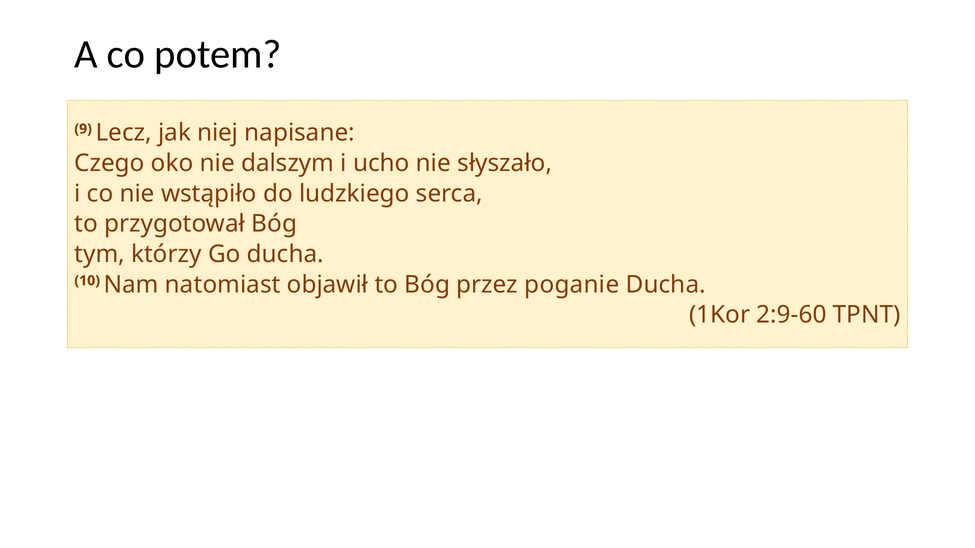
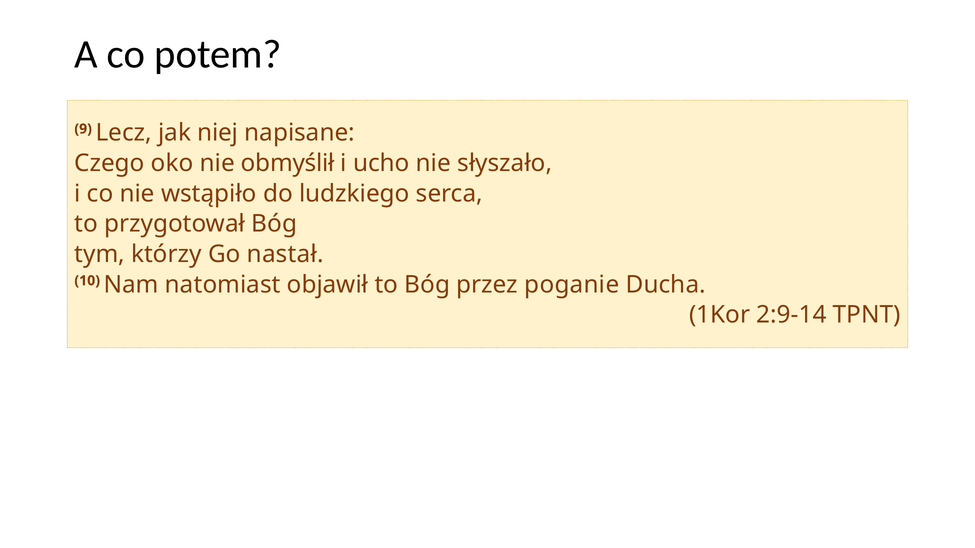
dalszym: dalszym -> obmyślił
Go ducha: ducha -> nastał
2:9-60: 2:9-60 -> 2:9-14
